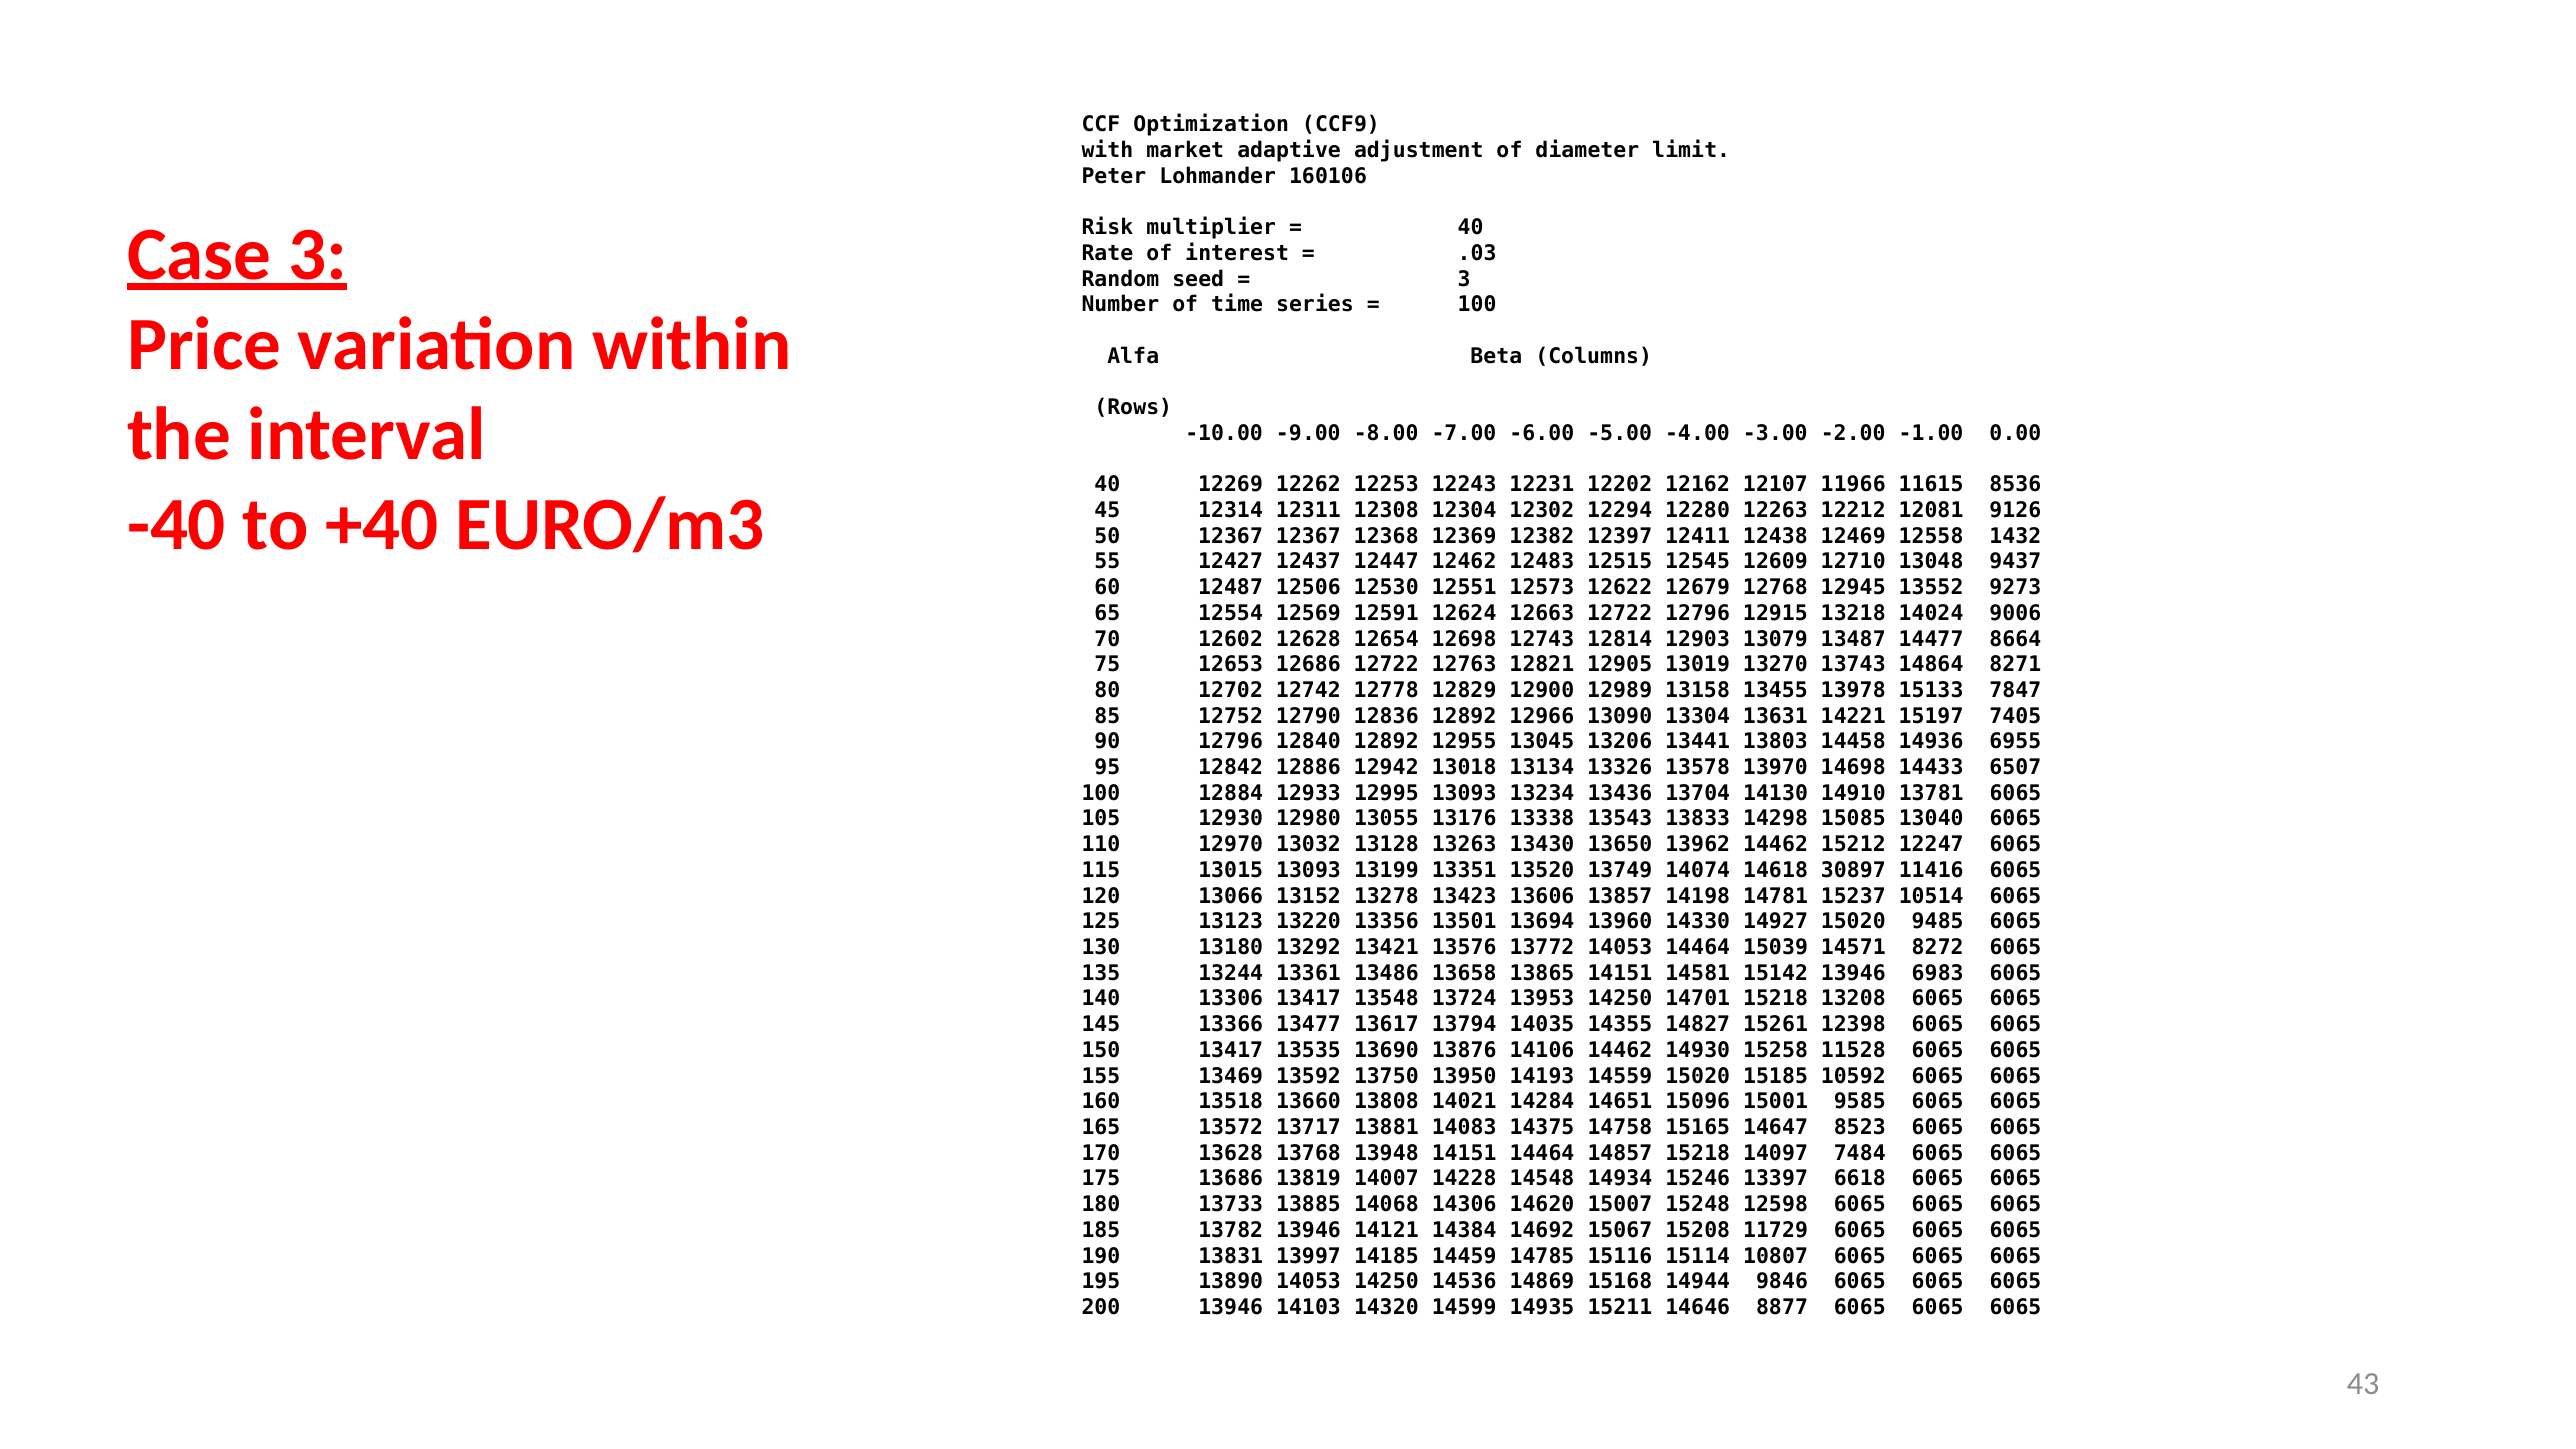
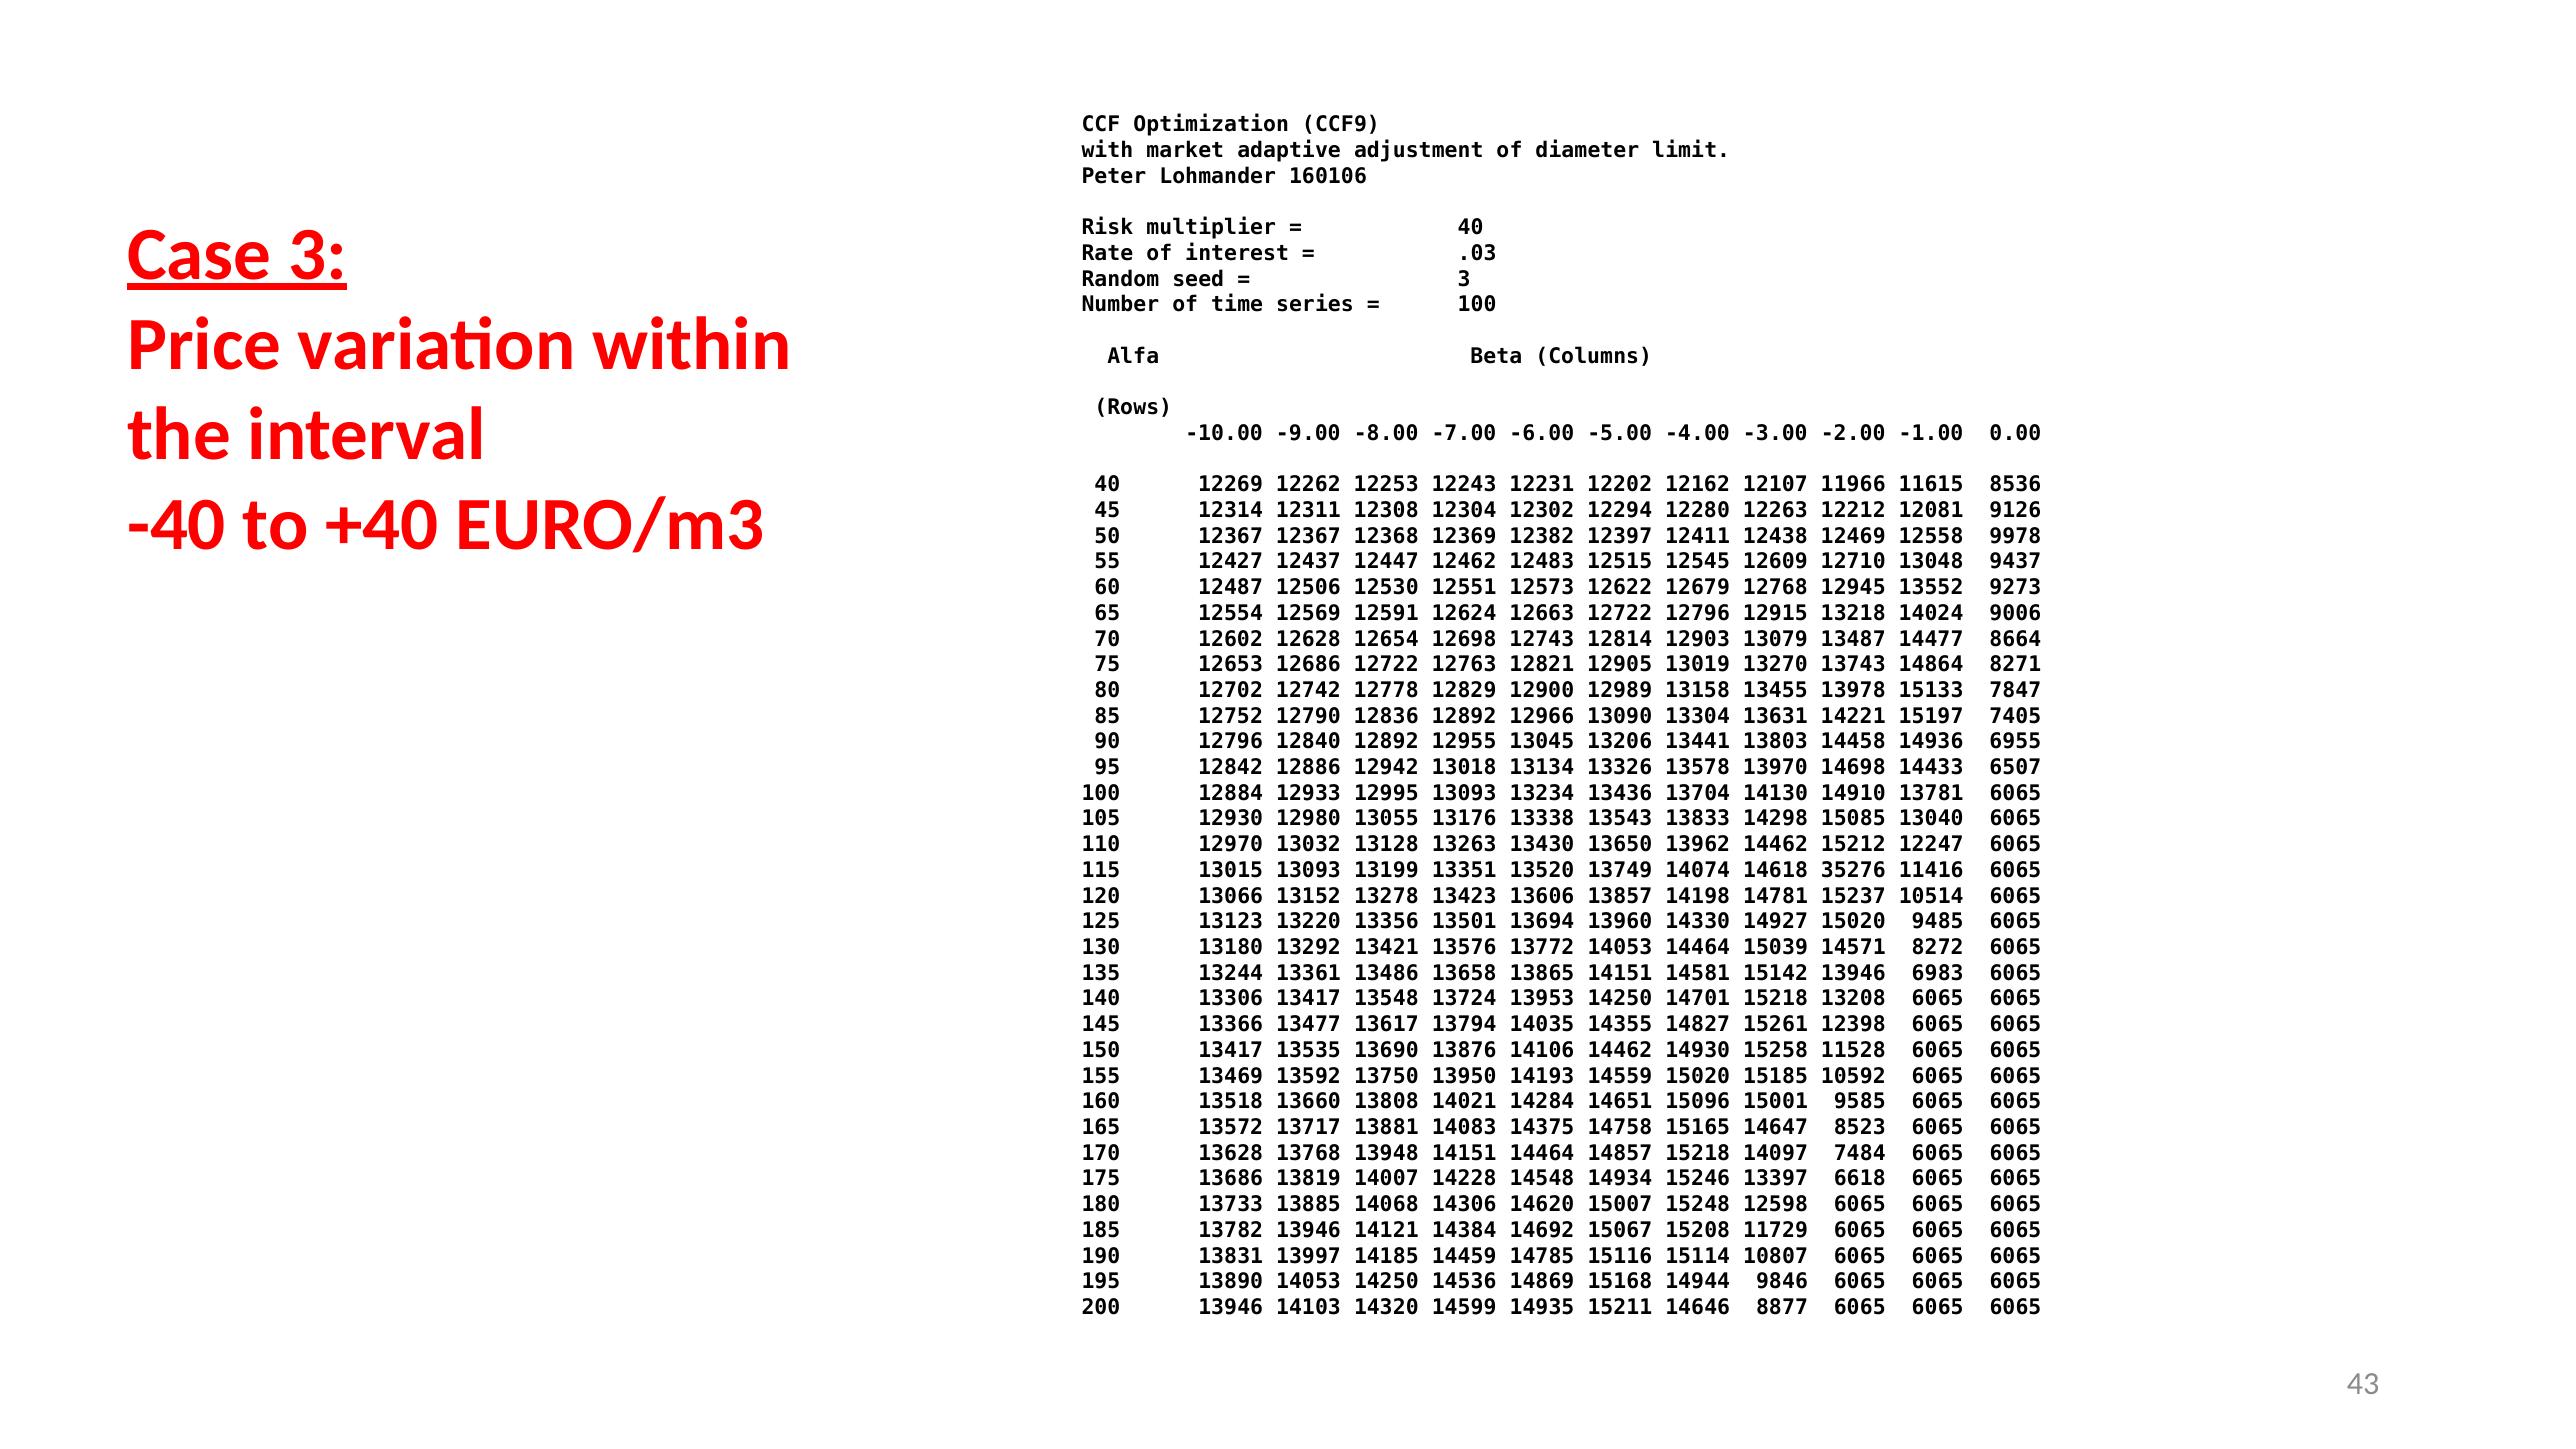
1432: 1432 -> 9978
30897: 30897 -> 35276
